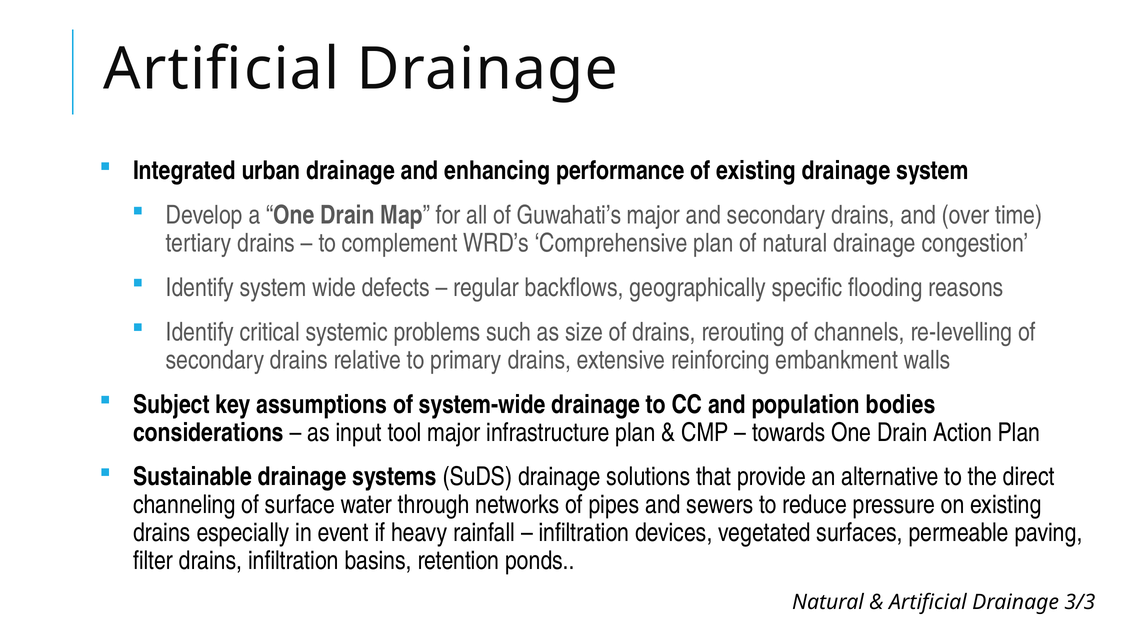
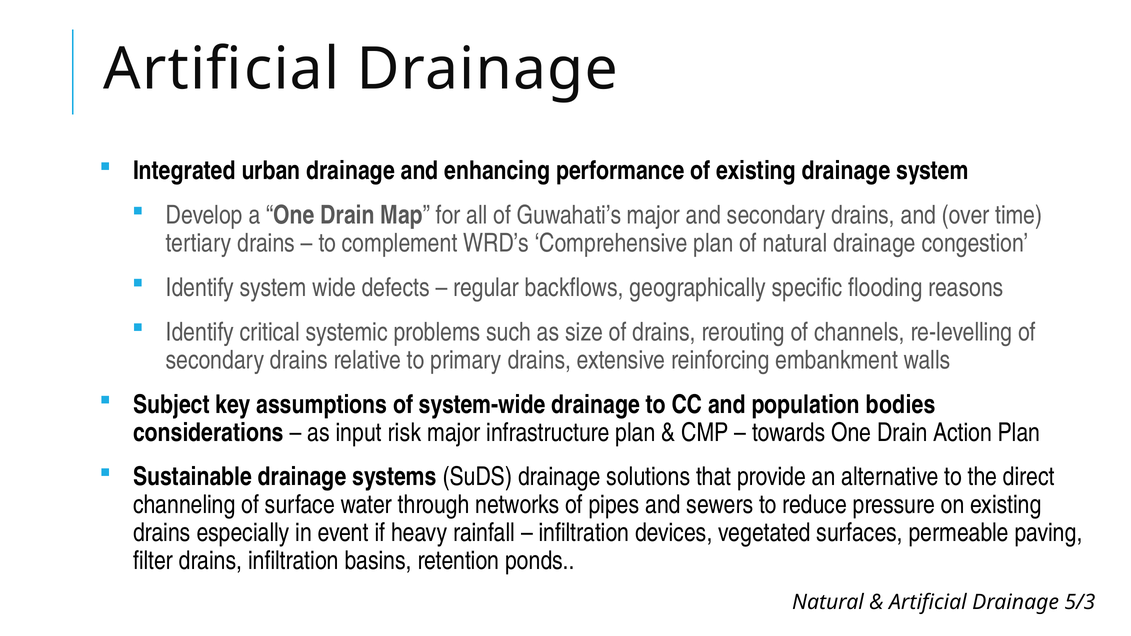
tool: tool -> risk
3/3: 3/3 -> 5/3
